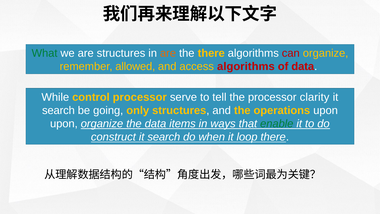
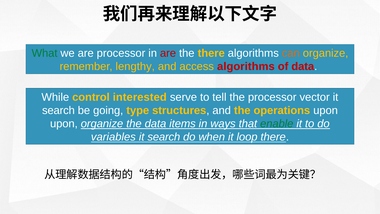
are structures: structures -> processor
are at (168, 53) colour: orange -> red
can colour: red -> orange
allowed: allowed -> lengthy
control processor: processor -> interested
clarity: clarity -> vector
only: only -> type
construct: construct -> variables
